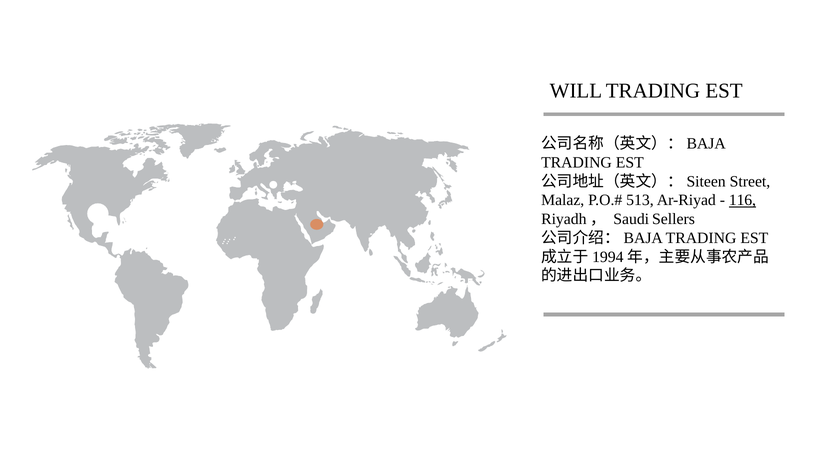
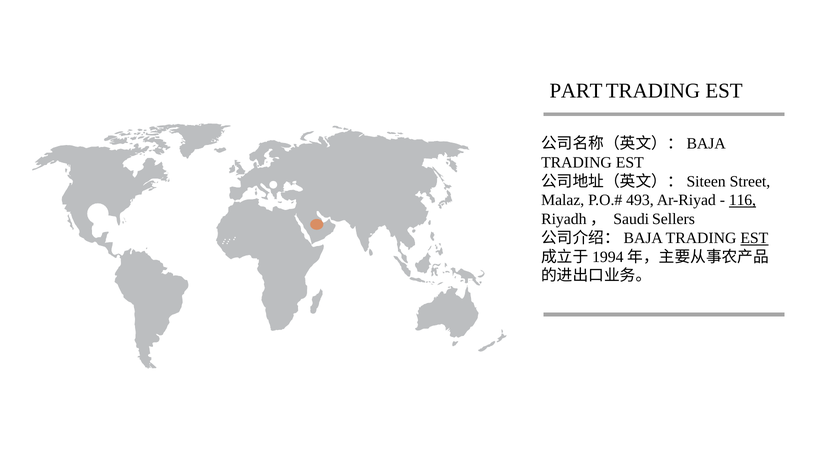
WILL: WILL -> PART
513: 513 -> 493
EST at (754, 238) underline: none -> present
